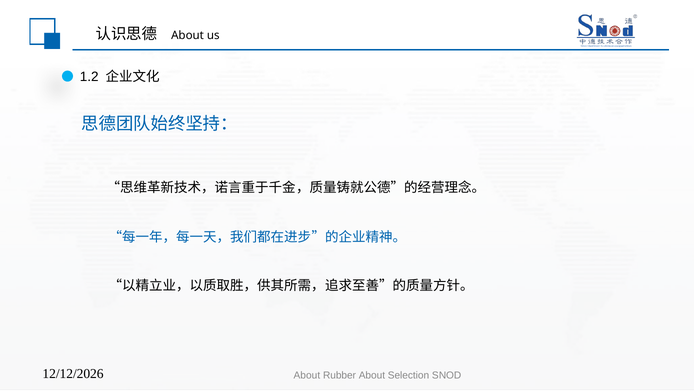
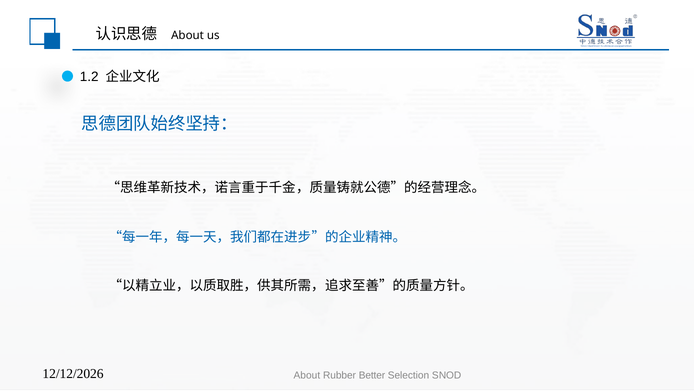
Rubber About: About -> Better
